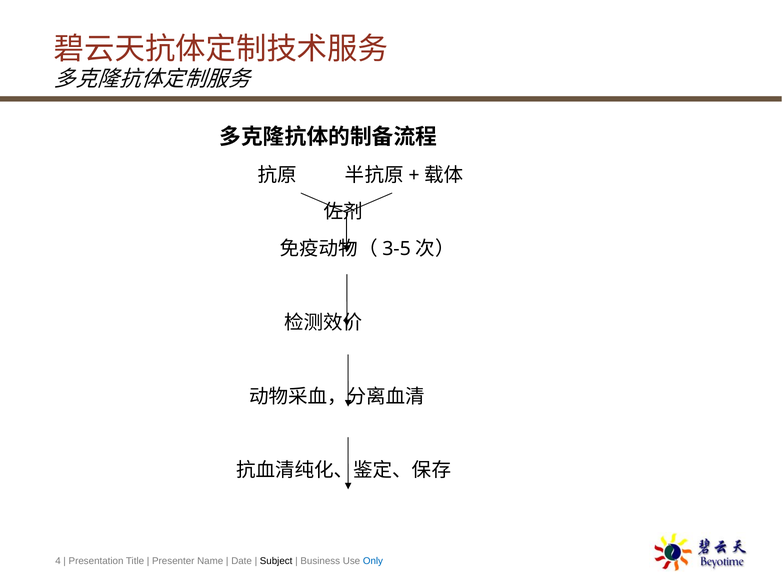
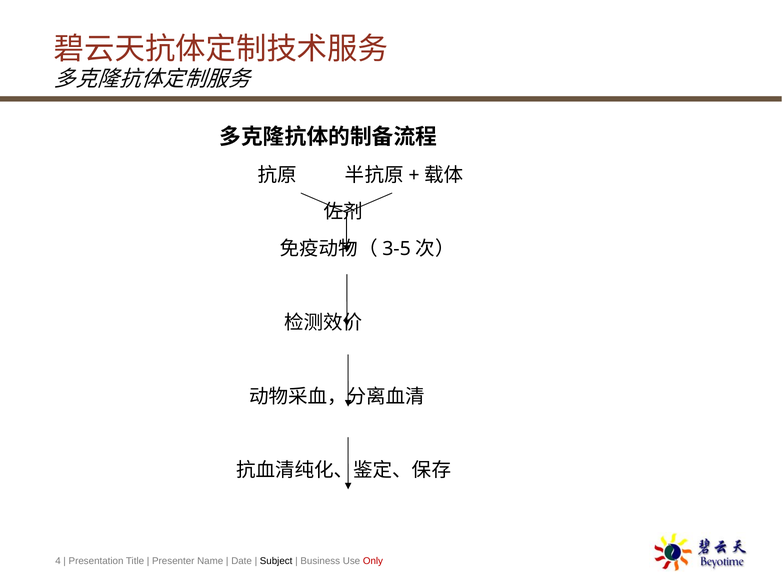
Only colour: blue -> red
